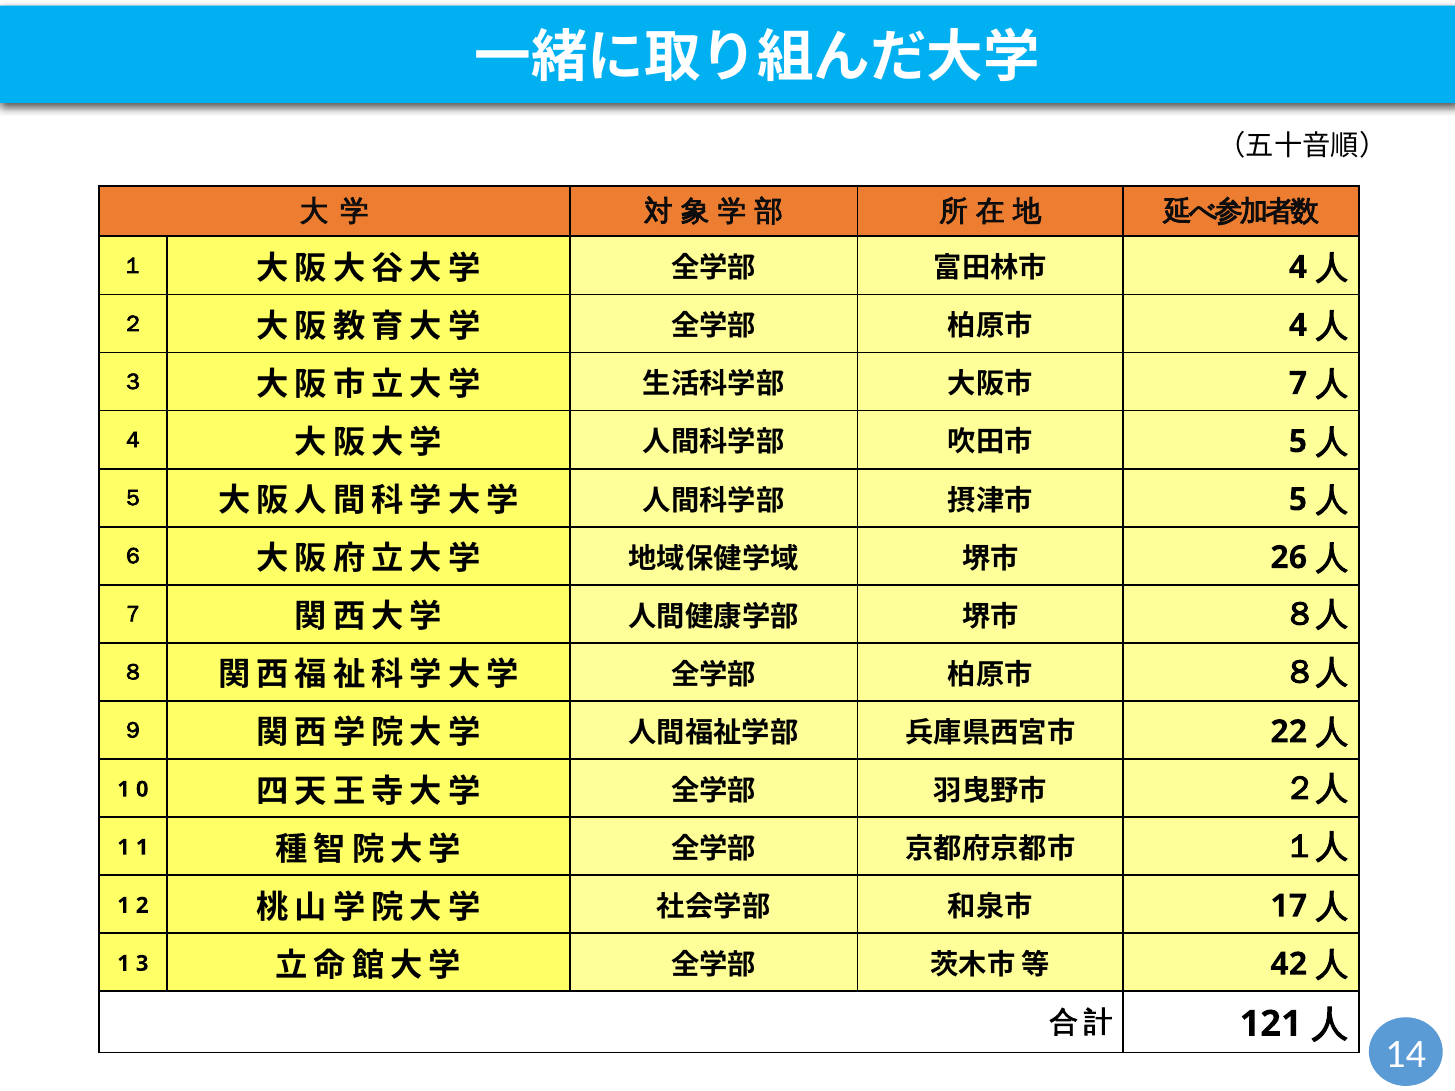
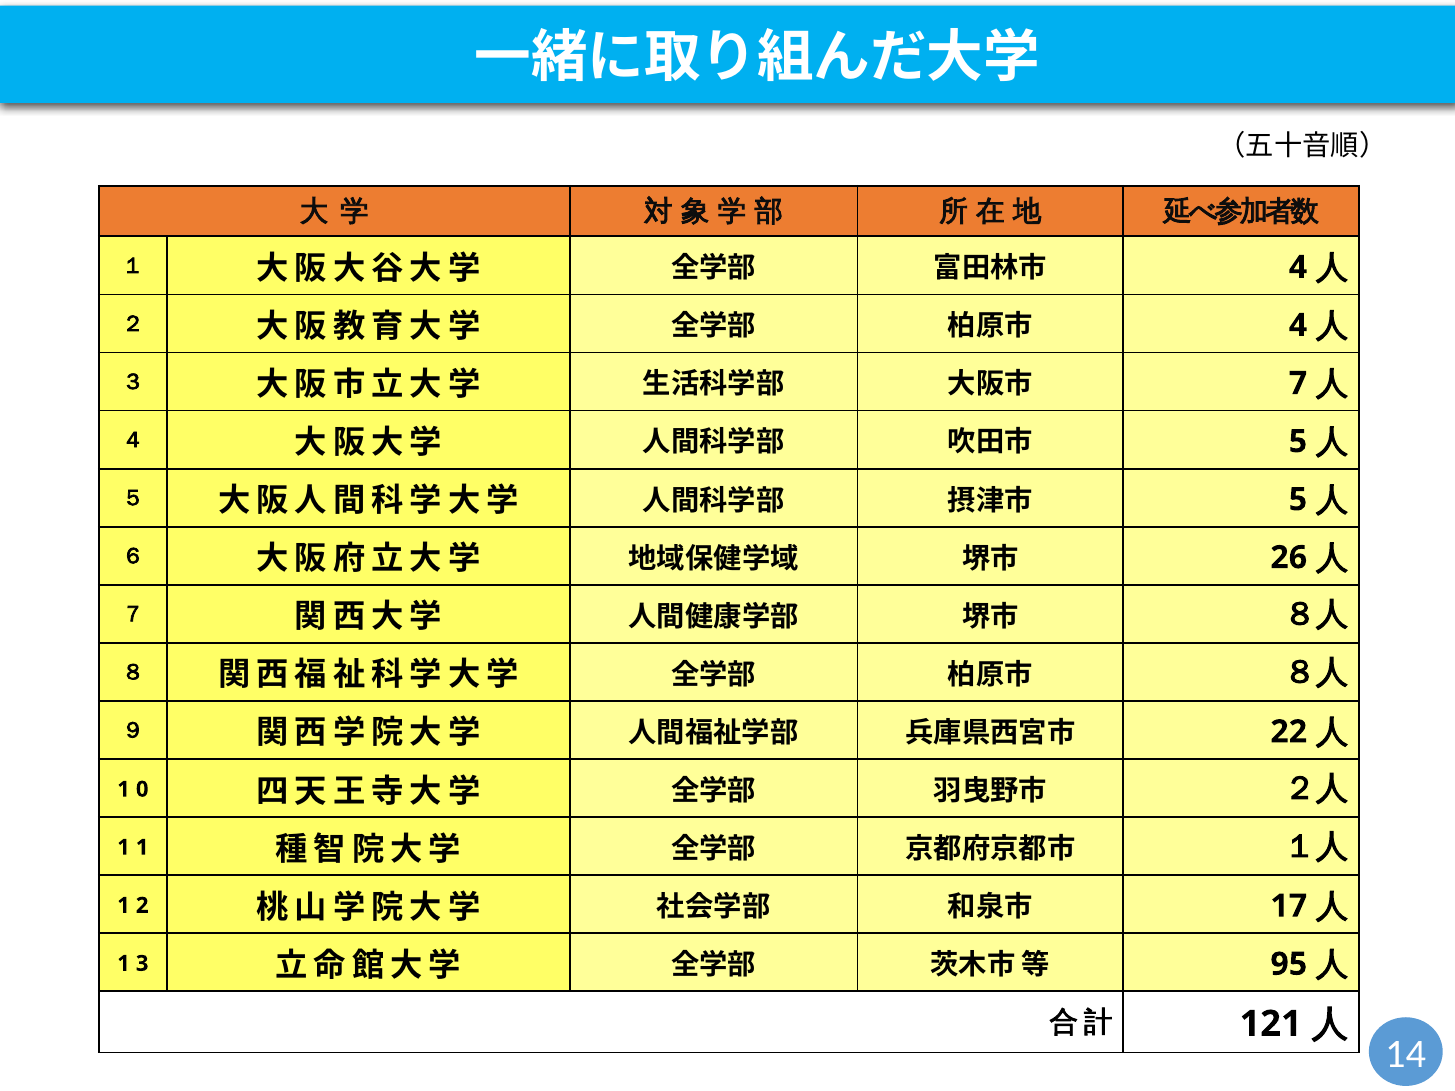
42: 42 -> 95
